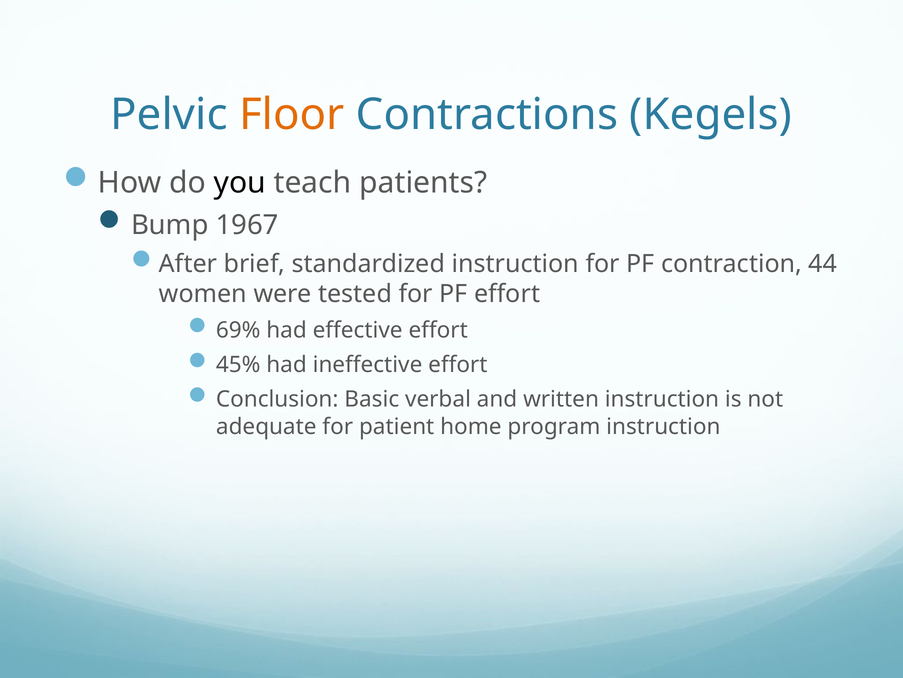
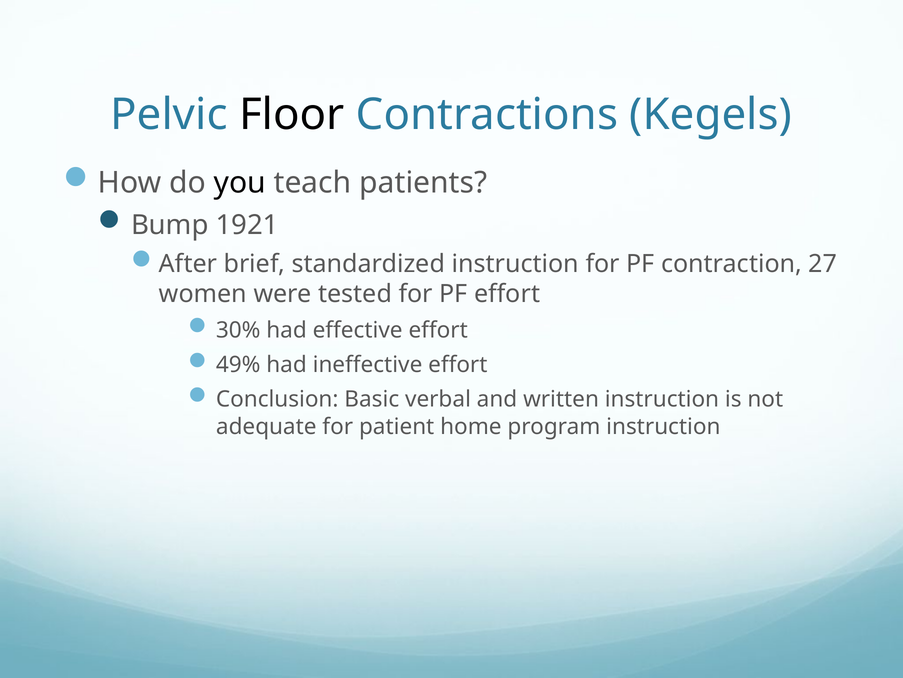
Floor colour: orange -> black
1967: 1967 -> 1921
44: 44 -> 27
69%: 69% -> 30%
45%: 45% -> 49%
